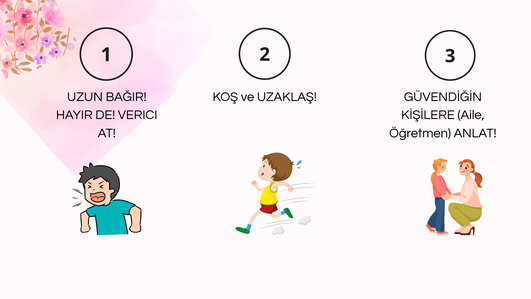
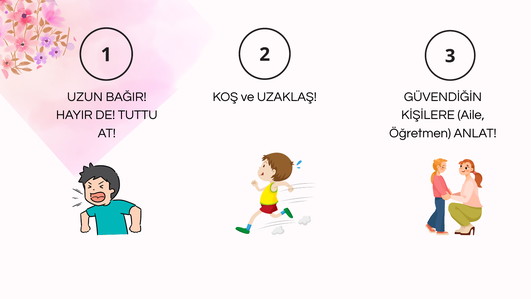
VERICI: VERICI -> TUTTU
